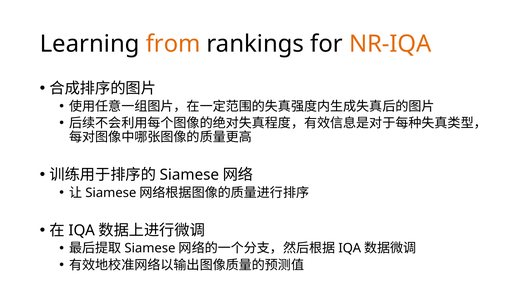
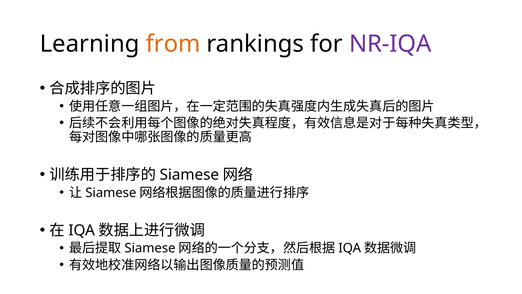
NR-IQA colour: orange -> purple
